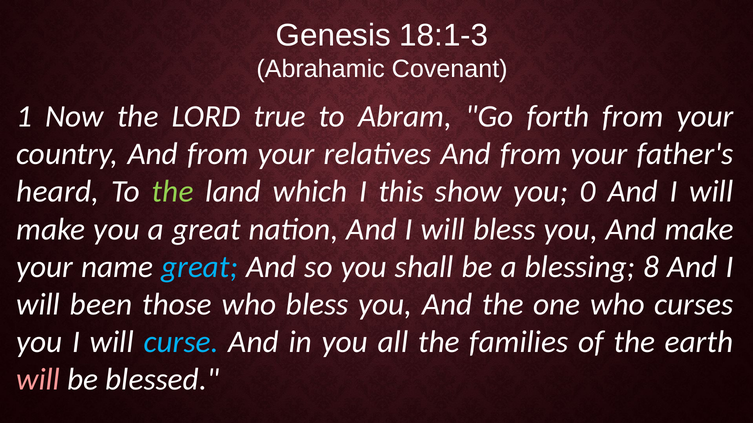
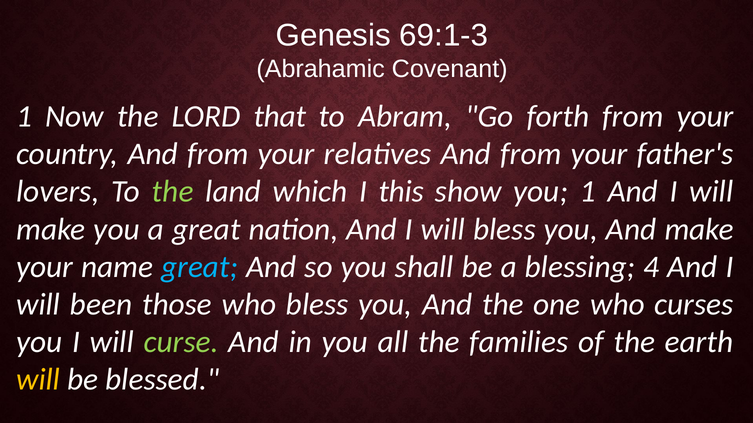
18:1-3: 18:1-3 -> 69:1-3
true: true -> that
heard: heard -> lovers
you 0: 0 -> 1
8: 8 -> 4
curse colour: light blue -> light green
will at (38, 380) colour: pink -> yellow
